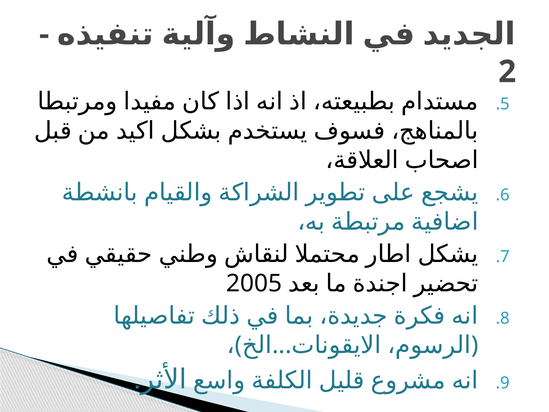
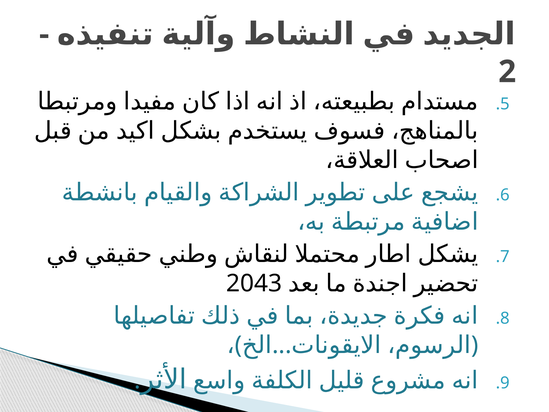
2005: 2005 -> 2043
